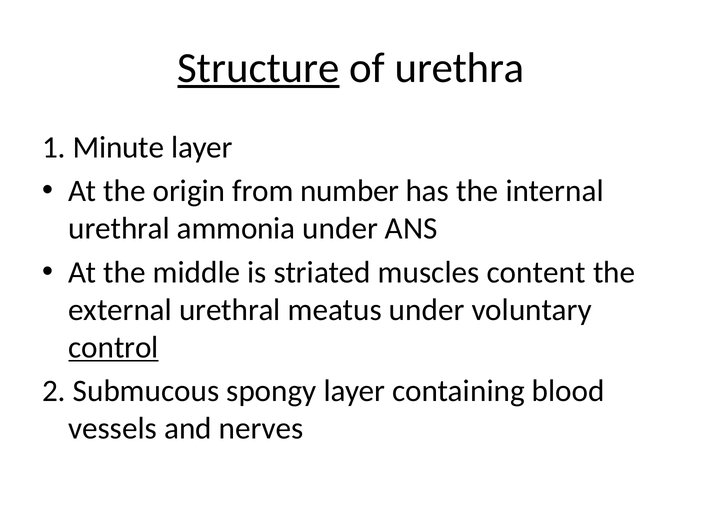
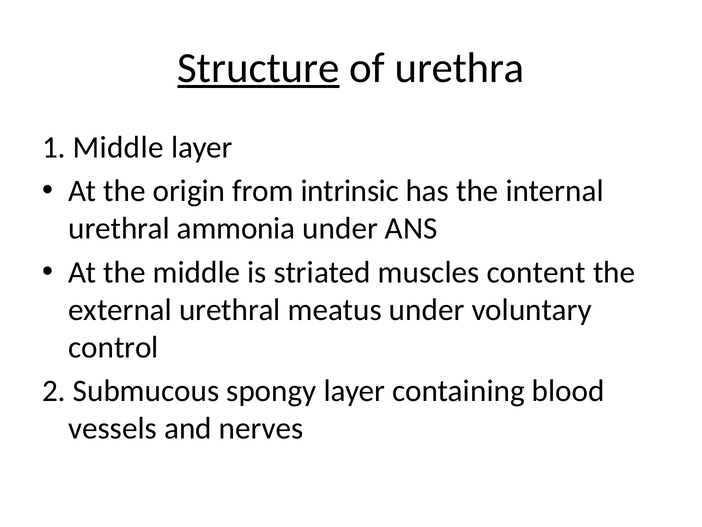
1 Minute: Minute -> Middle
number: number -> intrinsic
control underline: present -> none
